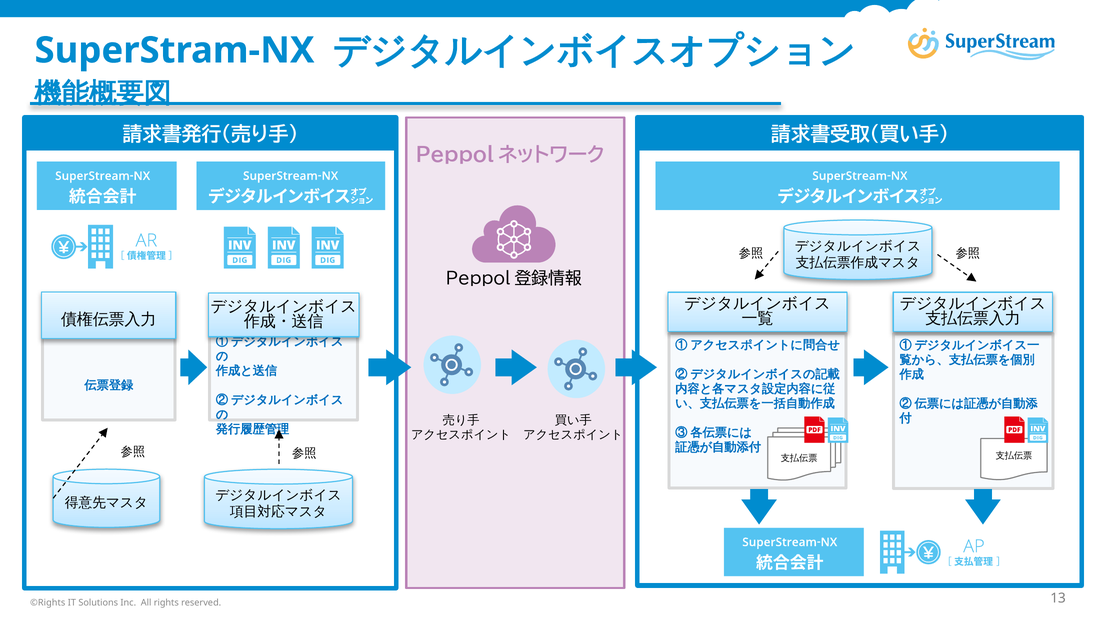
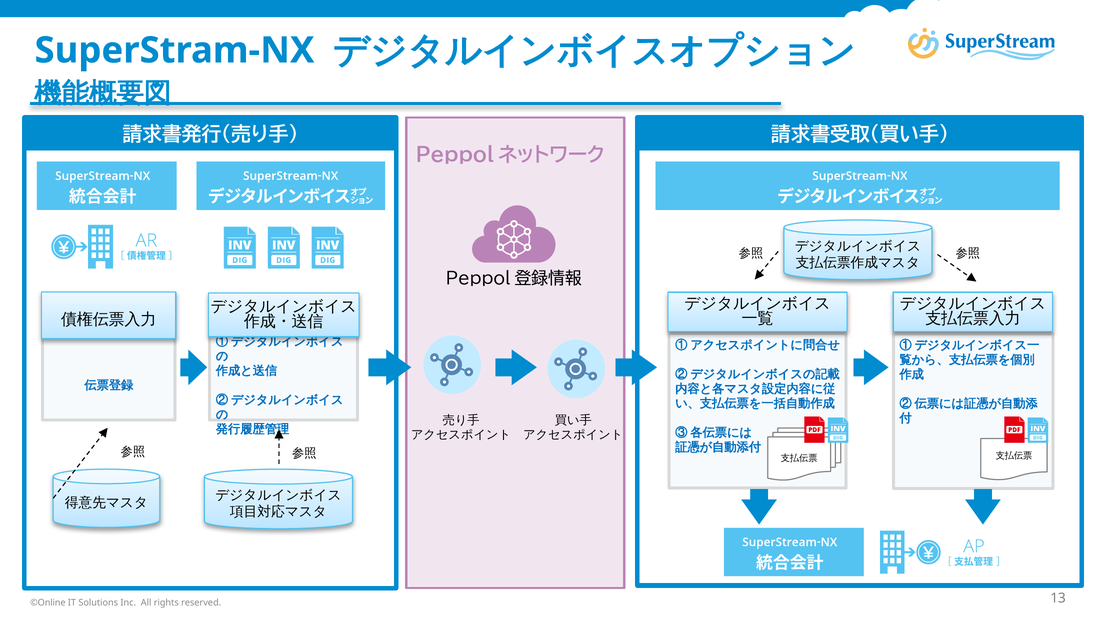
©Rights: ©Rights -> ©Online
